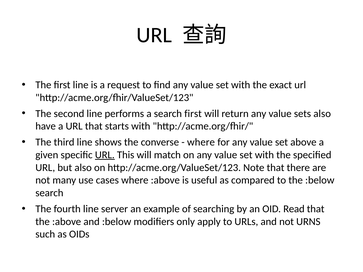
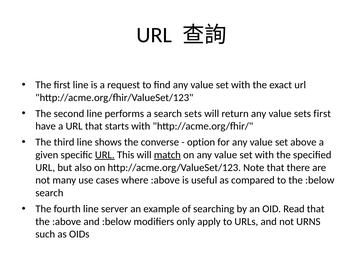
search first: first -> sets
sets also: also -> first
where at (201, 142): where -> option
match underline: none -> present
